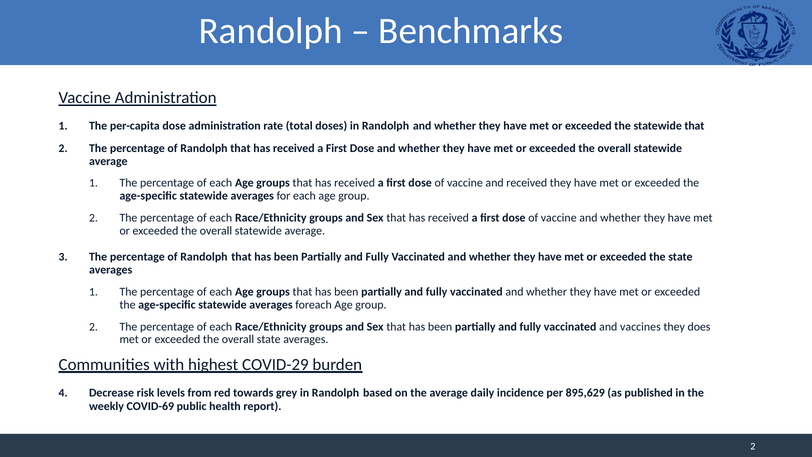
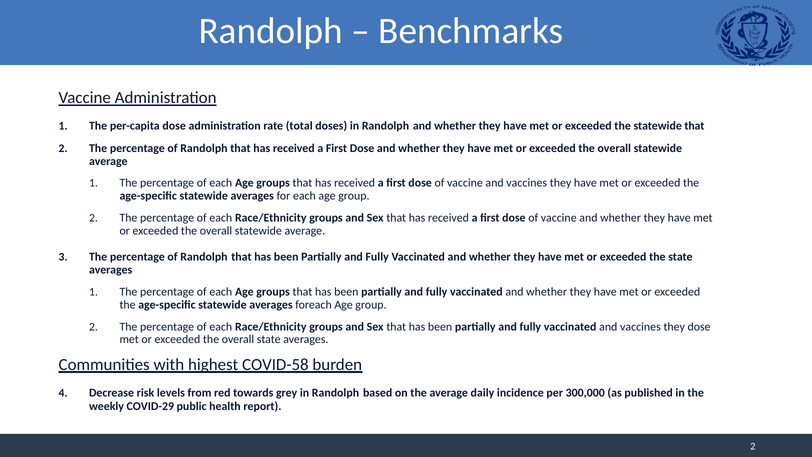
vaccine and received: received -> vaccines
they does: does -> dose
COVID-29: COVID-29 -> COVID-58
895,629: 895,629 -> 300,000
COVID-69: COVID-69 -> COVID-29
